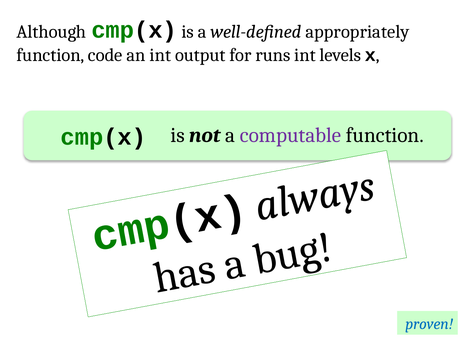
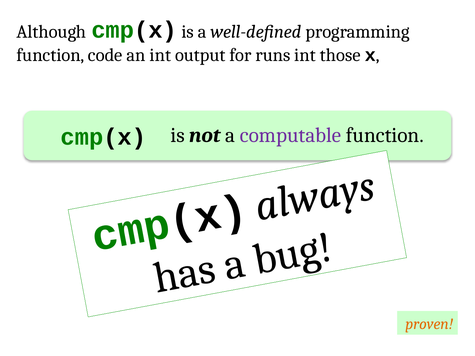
appropriately: appropriately -> programming
levels: levels -> those
proven colour: blue -> orange
